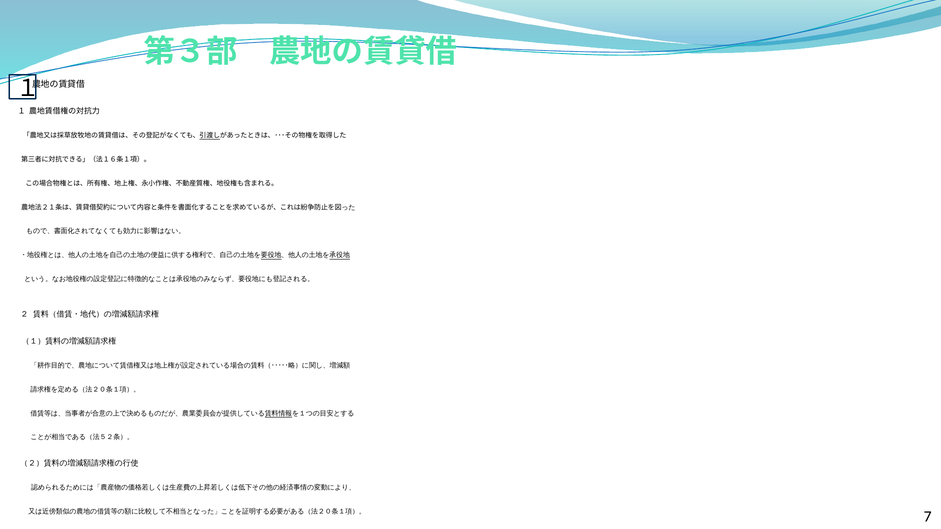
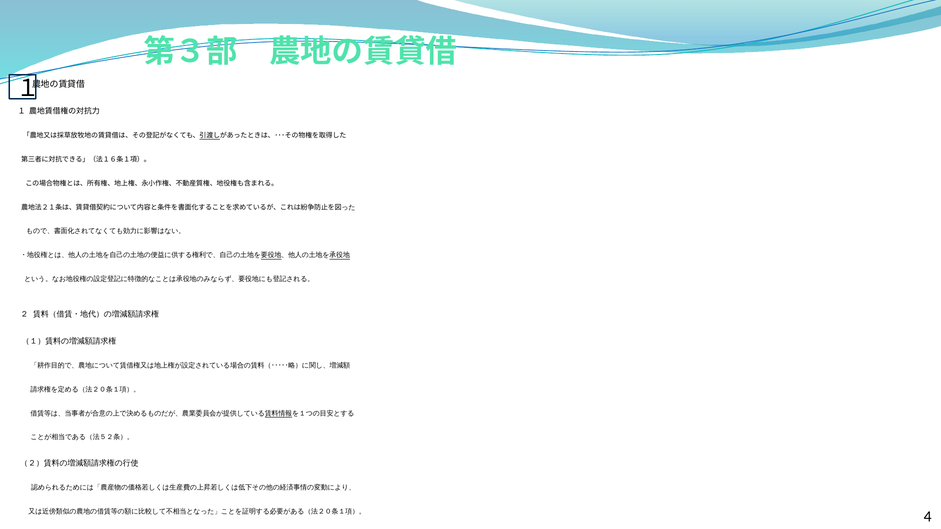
7: 7 -> 4
